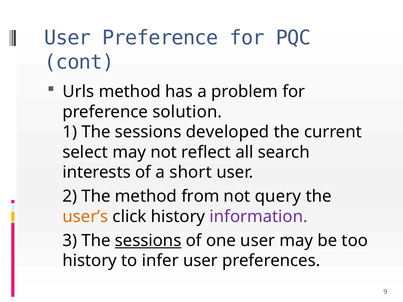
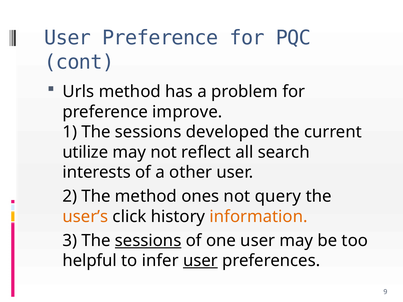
solution: solution -> improve
select: select -> utilize
short: short -> other
from: from -> ones
information colour: purple -> orange
history at (90, 261): history -> helpful
user at (200, 261) underline: none -> present
